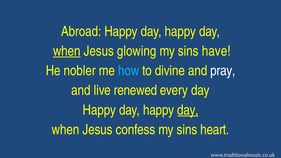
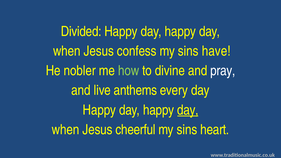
Abroad: Abroad -> Divided
when at (67, 51) underline: present -> none
glowing: glowing -> confess
how colour: light blue -> light green
renewed: renewed -> anthems
confess: confess -> cheerful
